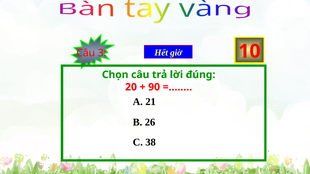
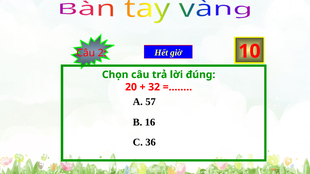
3: 3 -> 2
90: 90 -> 32
21: 21 -> 57
26: 26 -> 16
38: 38 -> 36
